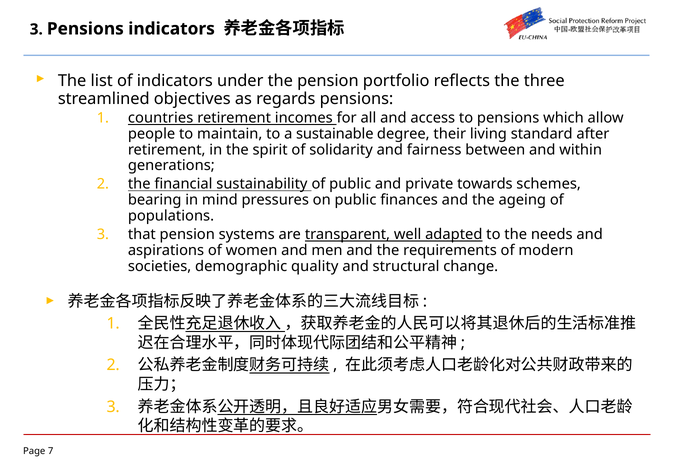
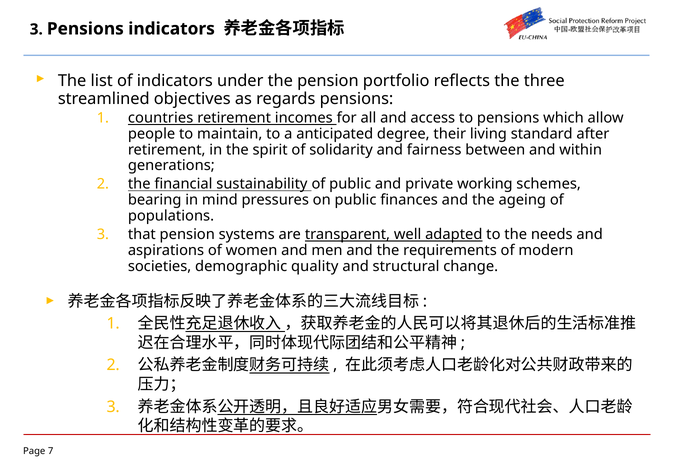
sustainable: sustainable -> anticipated
towards: towards -> working
